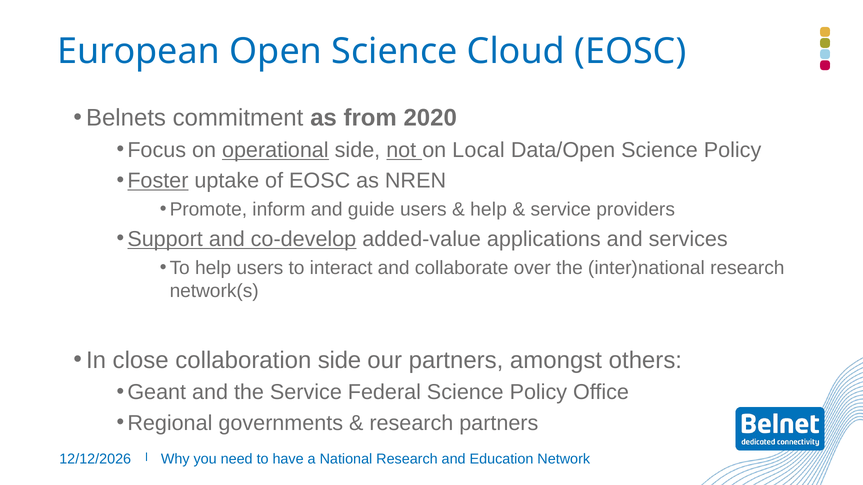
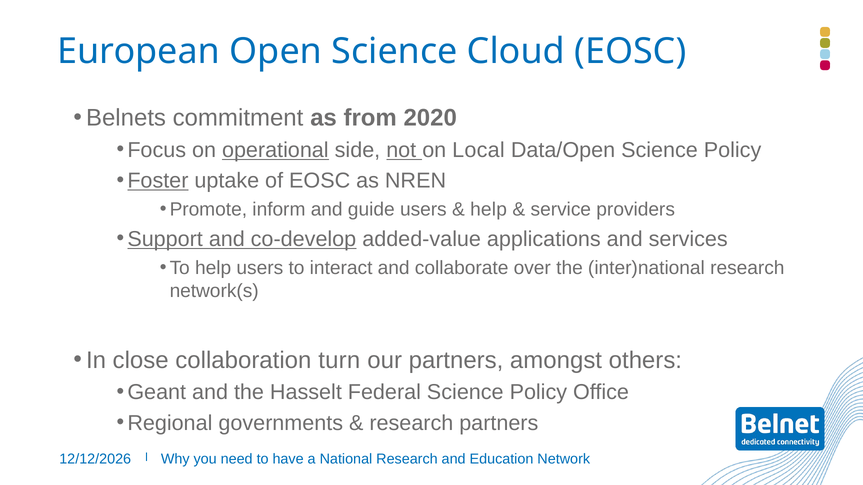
collaboration side: side -> turn
the Service: Service -> Hasselt
